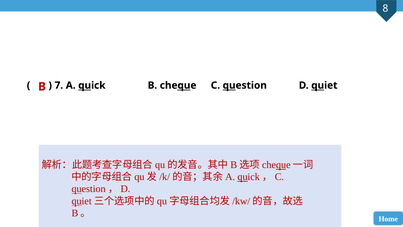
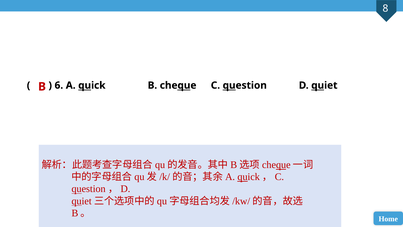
7: 7 -> 6
